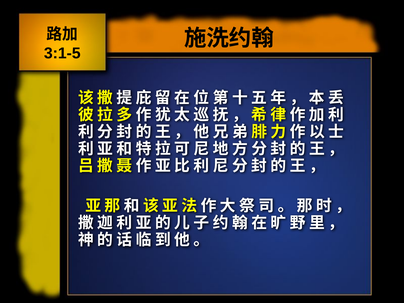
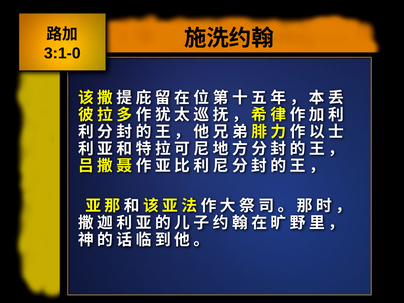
3:1-5: 3:1-5 -> 3:1-0
